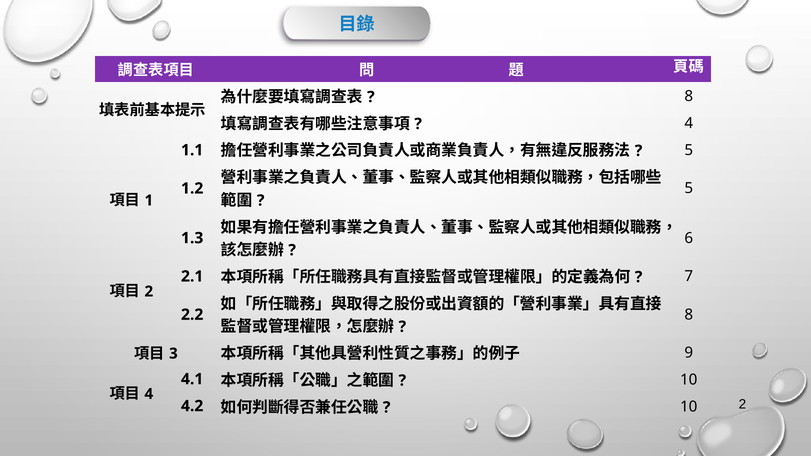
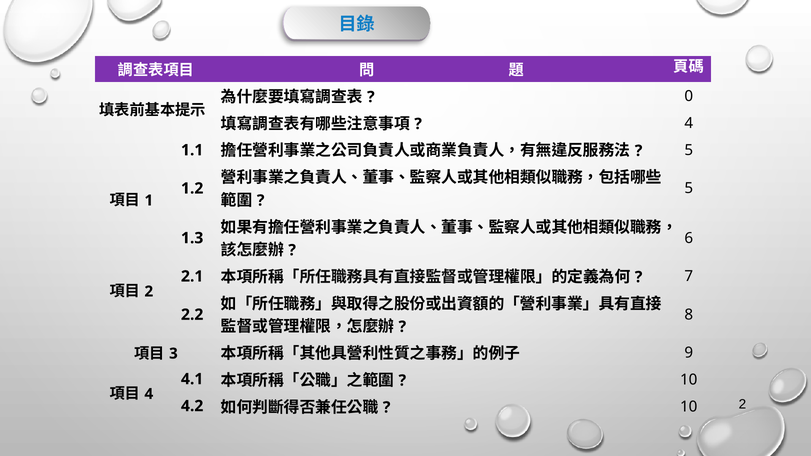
8 at (689, 96): 8 -> 0
